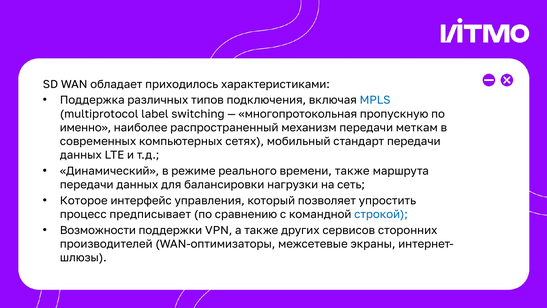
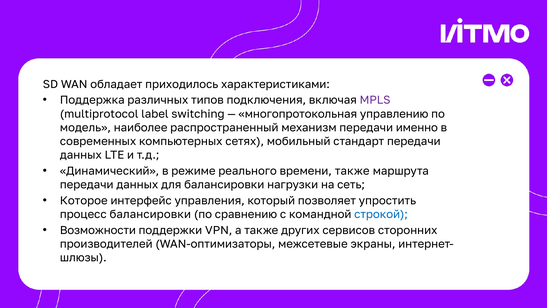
MPLS colour: blue -> purple
пропускную: пропускную -> управлению
именно: именно -> модель
меткам: меткам -> именно
процесс предписывает: предписывает -> балансировки
